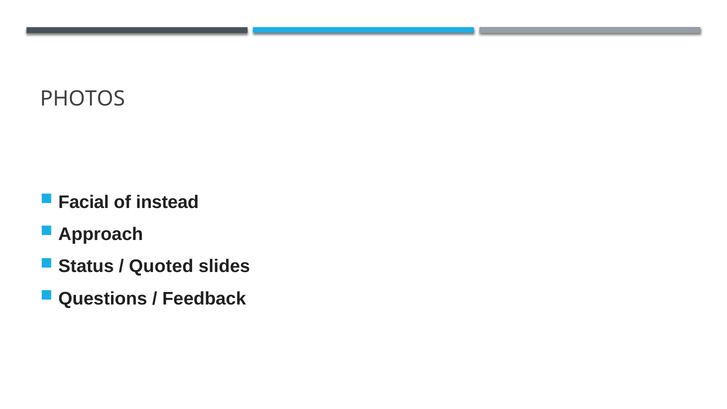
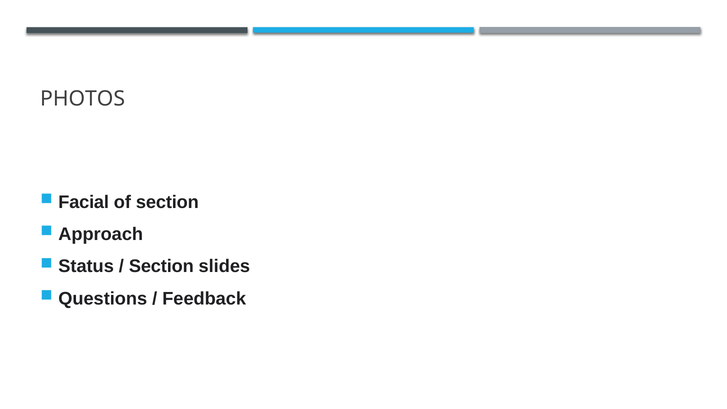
of instead: instead -> section
Quoted at (161, 266): Quoted -> Section
